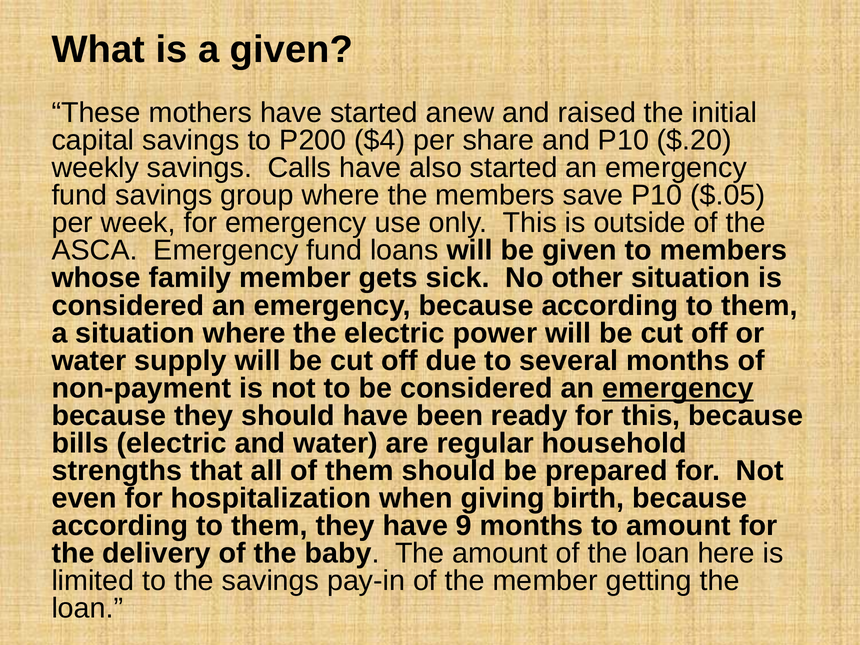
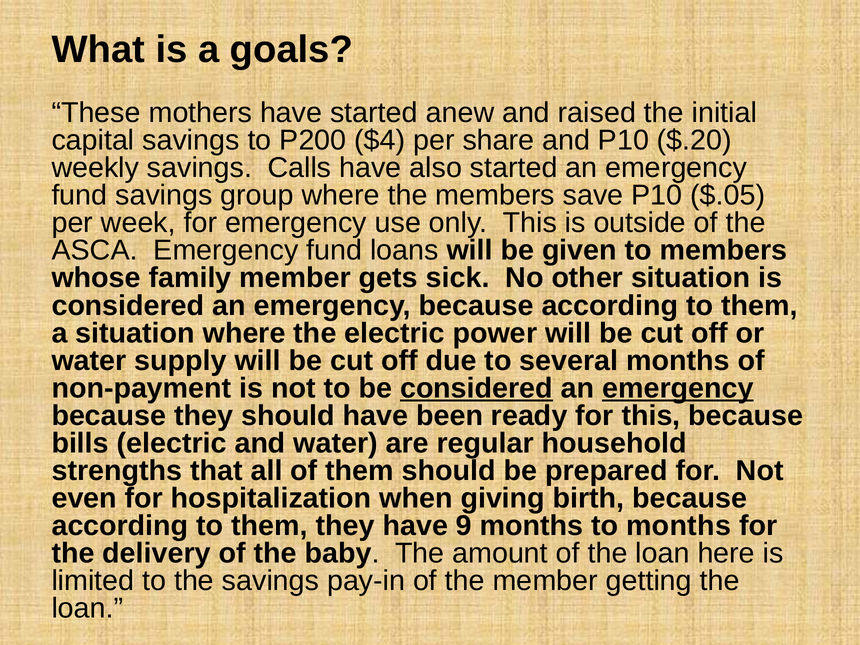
a given: given -> goals
considered at (476, 388) underline: none -> present
to amount: amount -> months
